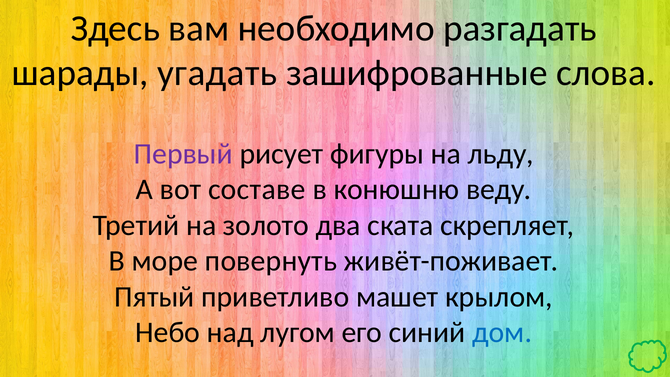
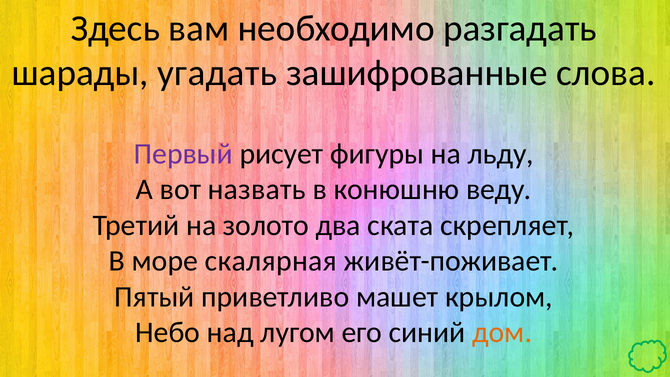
составе: составе -> назвать
повернуть: повернуть -> скалярная
дом colour: blue -> orange
